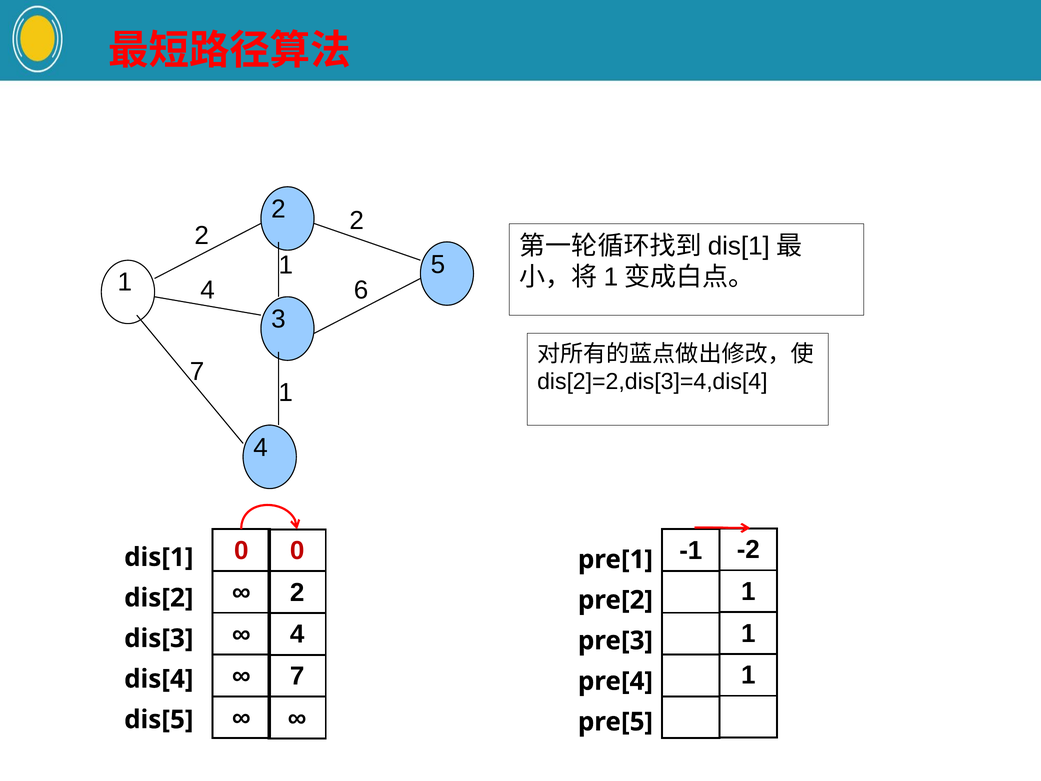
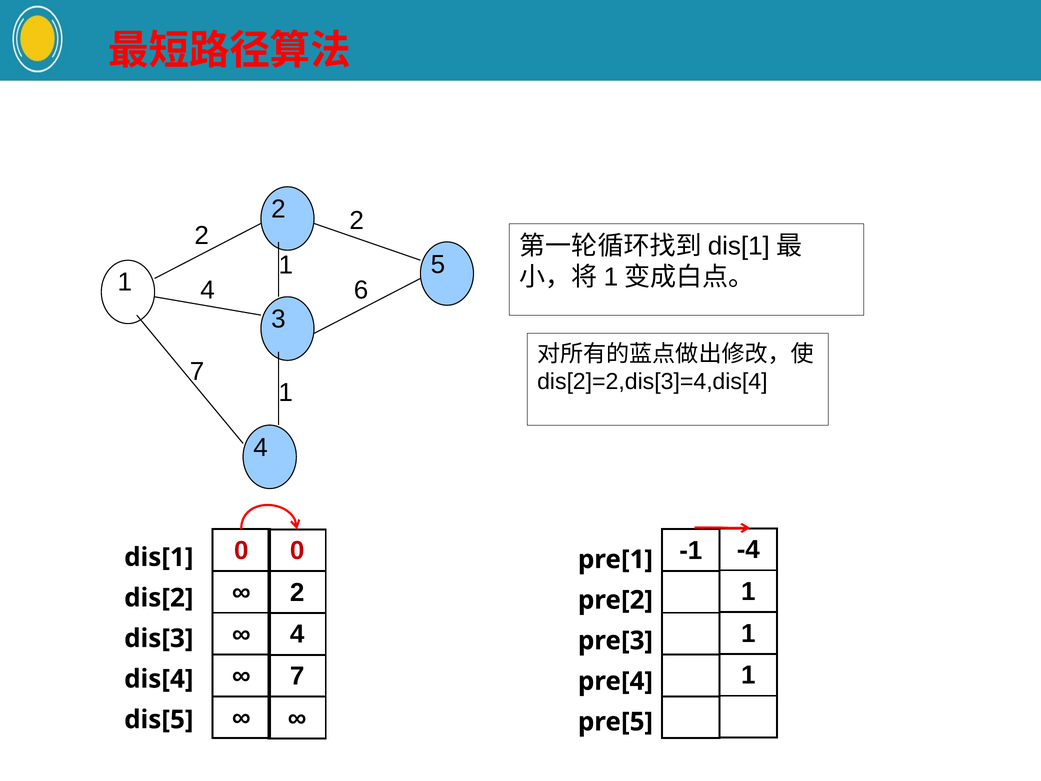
-2: -2 -> -4
